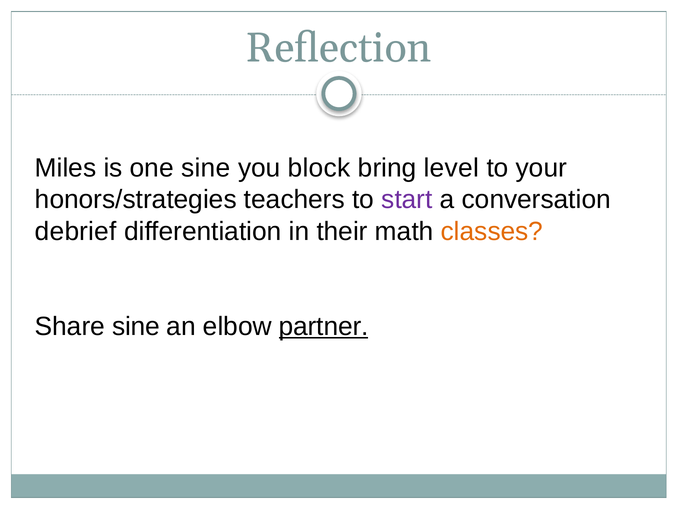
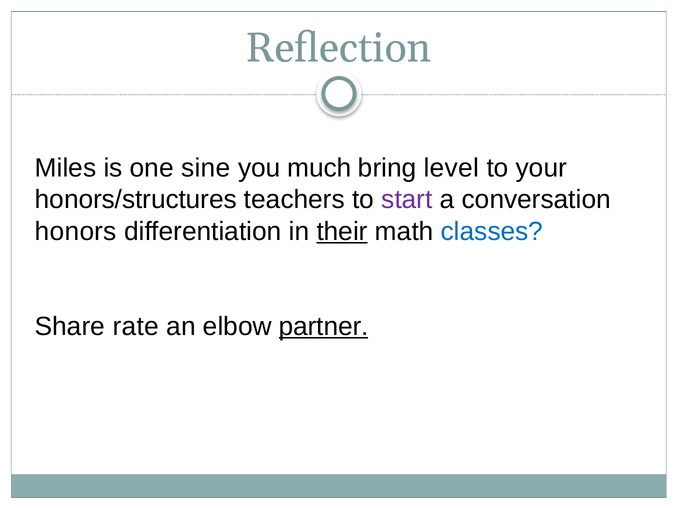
block: block -> much
honors/strategies: honors/strategies -> honors/structures
debrief: debrief -> honors
their underline: none -> present
classes colour: orange -> blue
Share sine: sine -> rate
